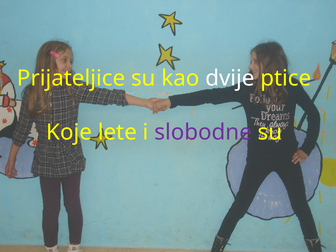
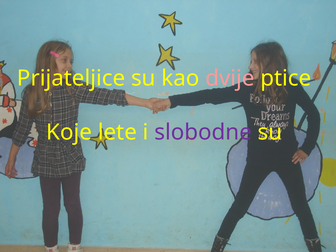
dvije colour: white -> pink
